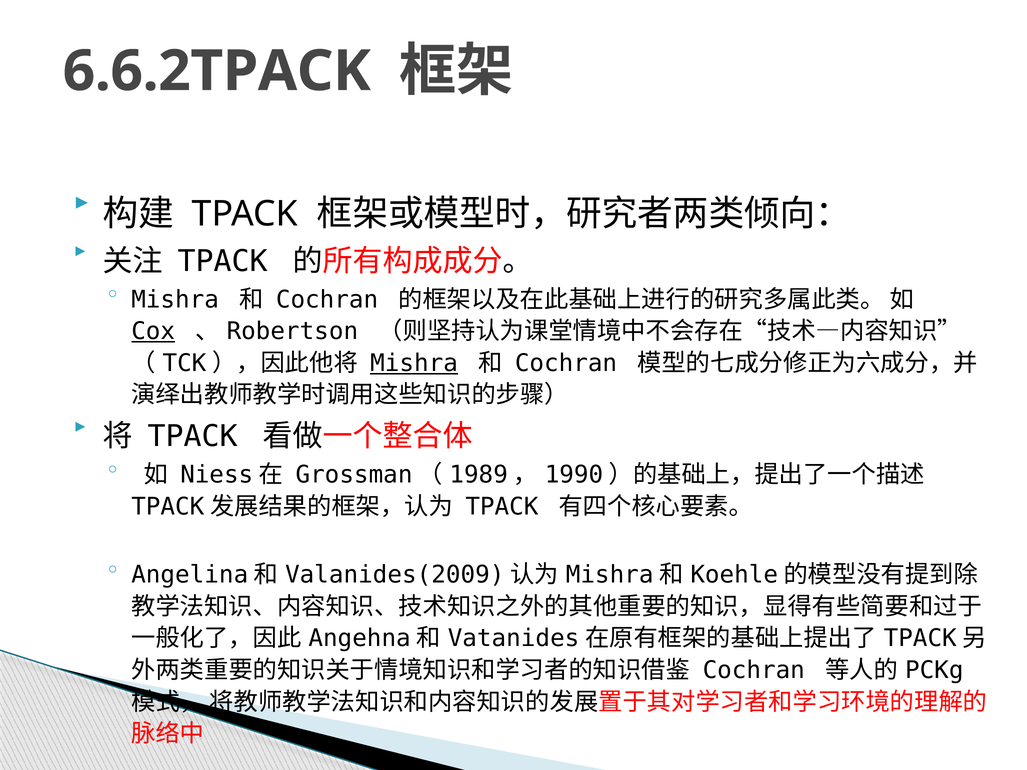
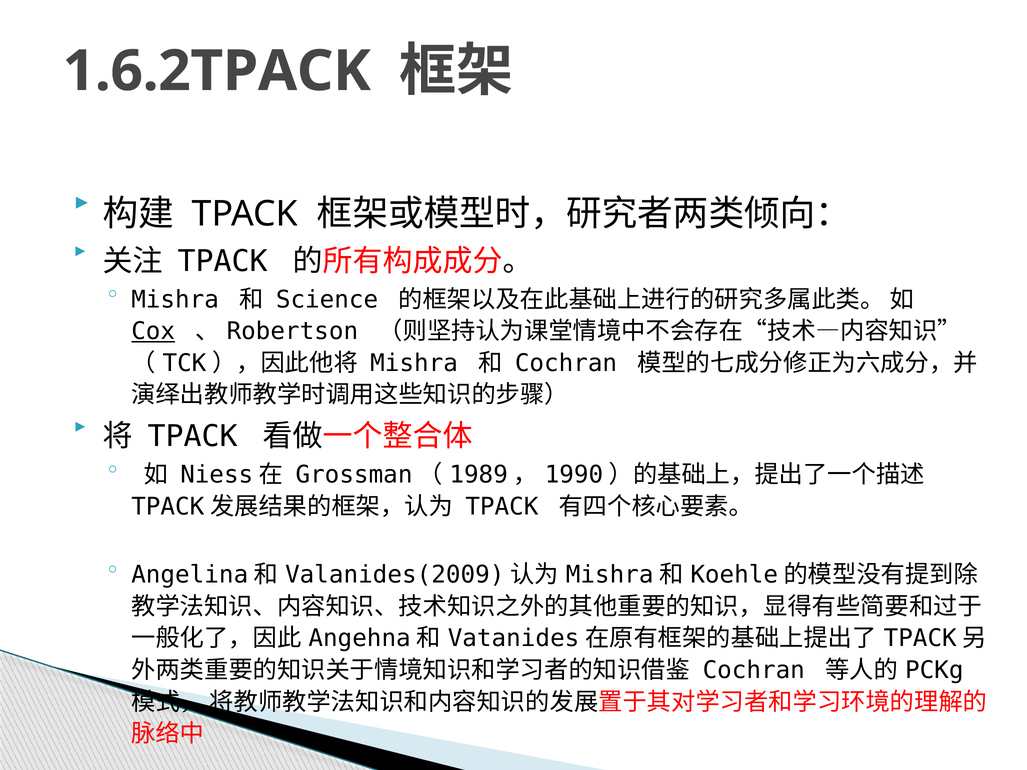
6.6.2TPACK: 6.6.2TPACK -> 1.6.2TPACK
Cochran at (327, 300): Cochran -> Science
Mishra at (414, 363) underline: present -> none
